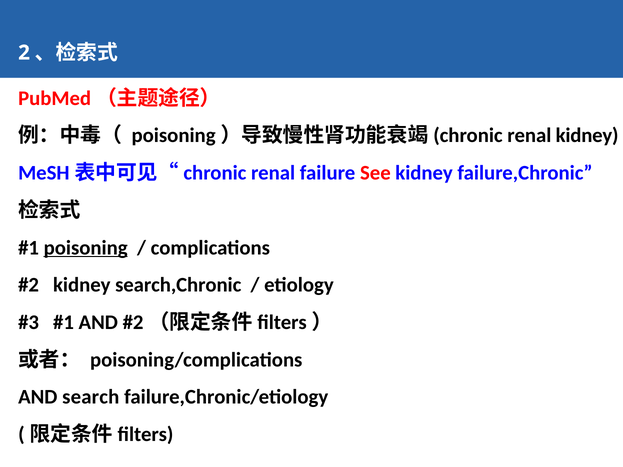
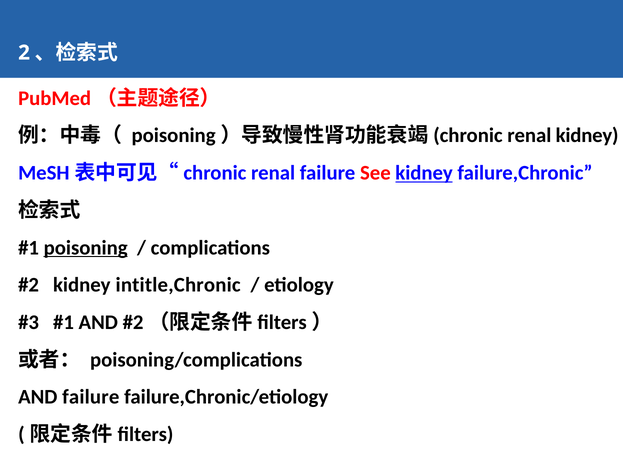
kidney at (424, 173) underline: none -> present
search,Chronic: search,Chronic -> intitle,Chronic
AND search: search -> failure
